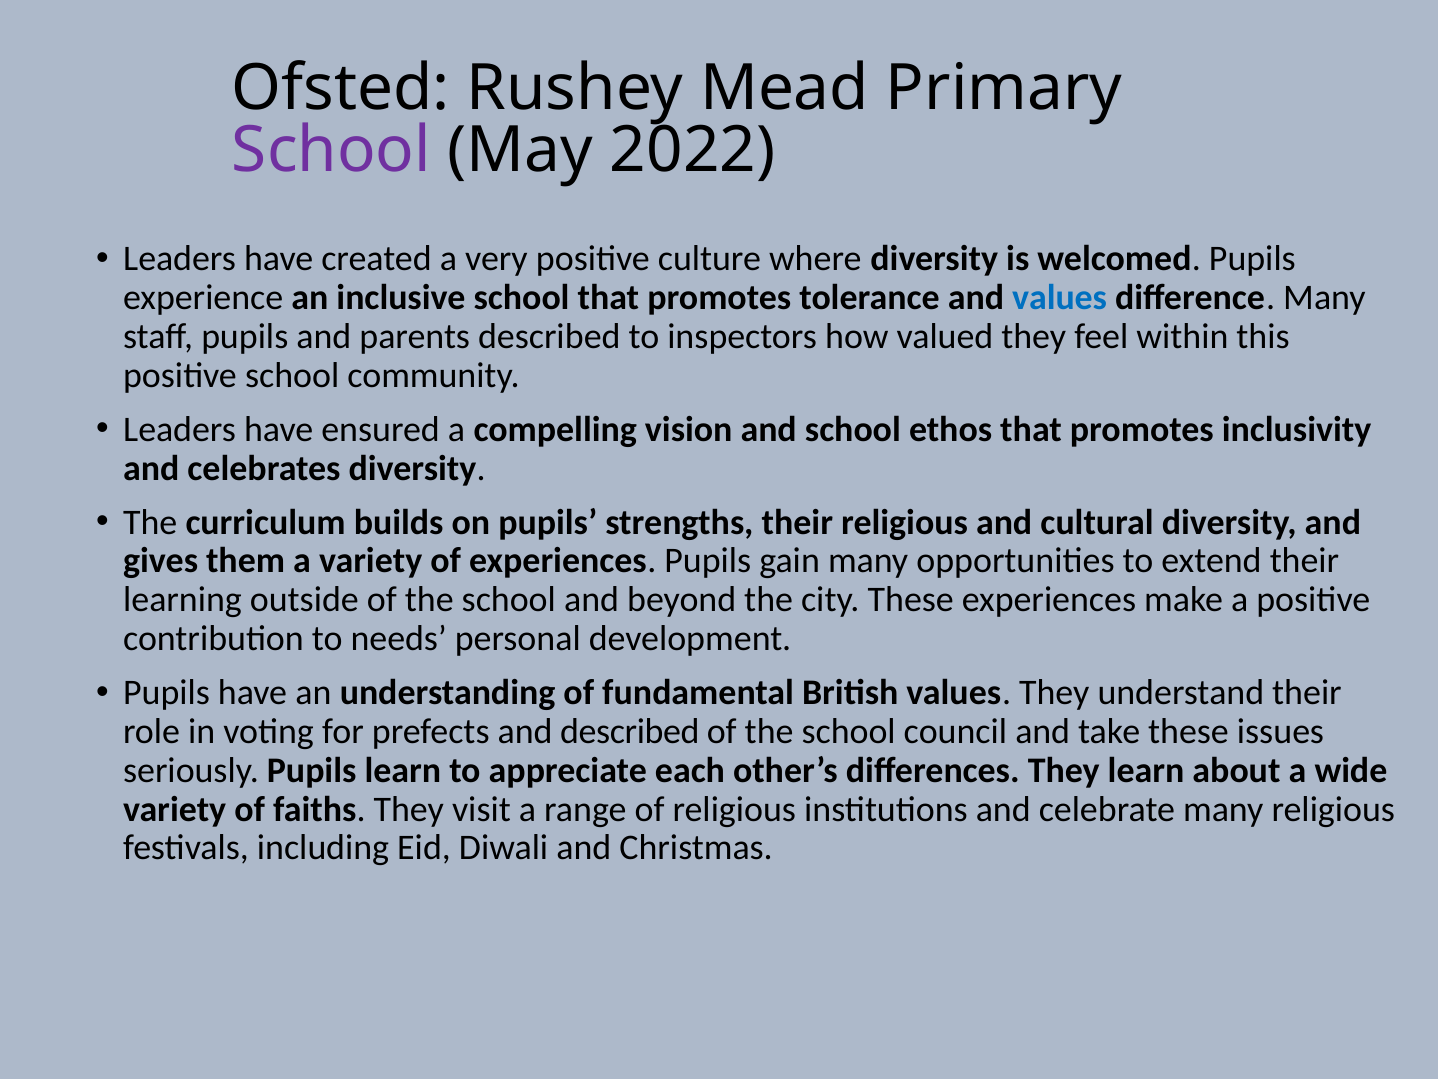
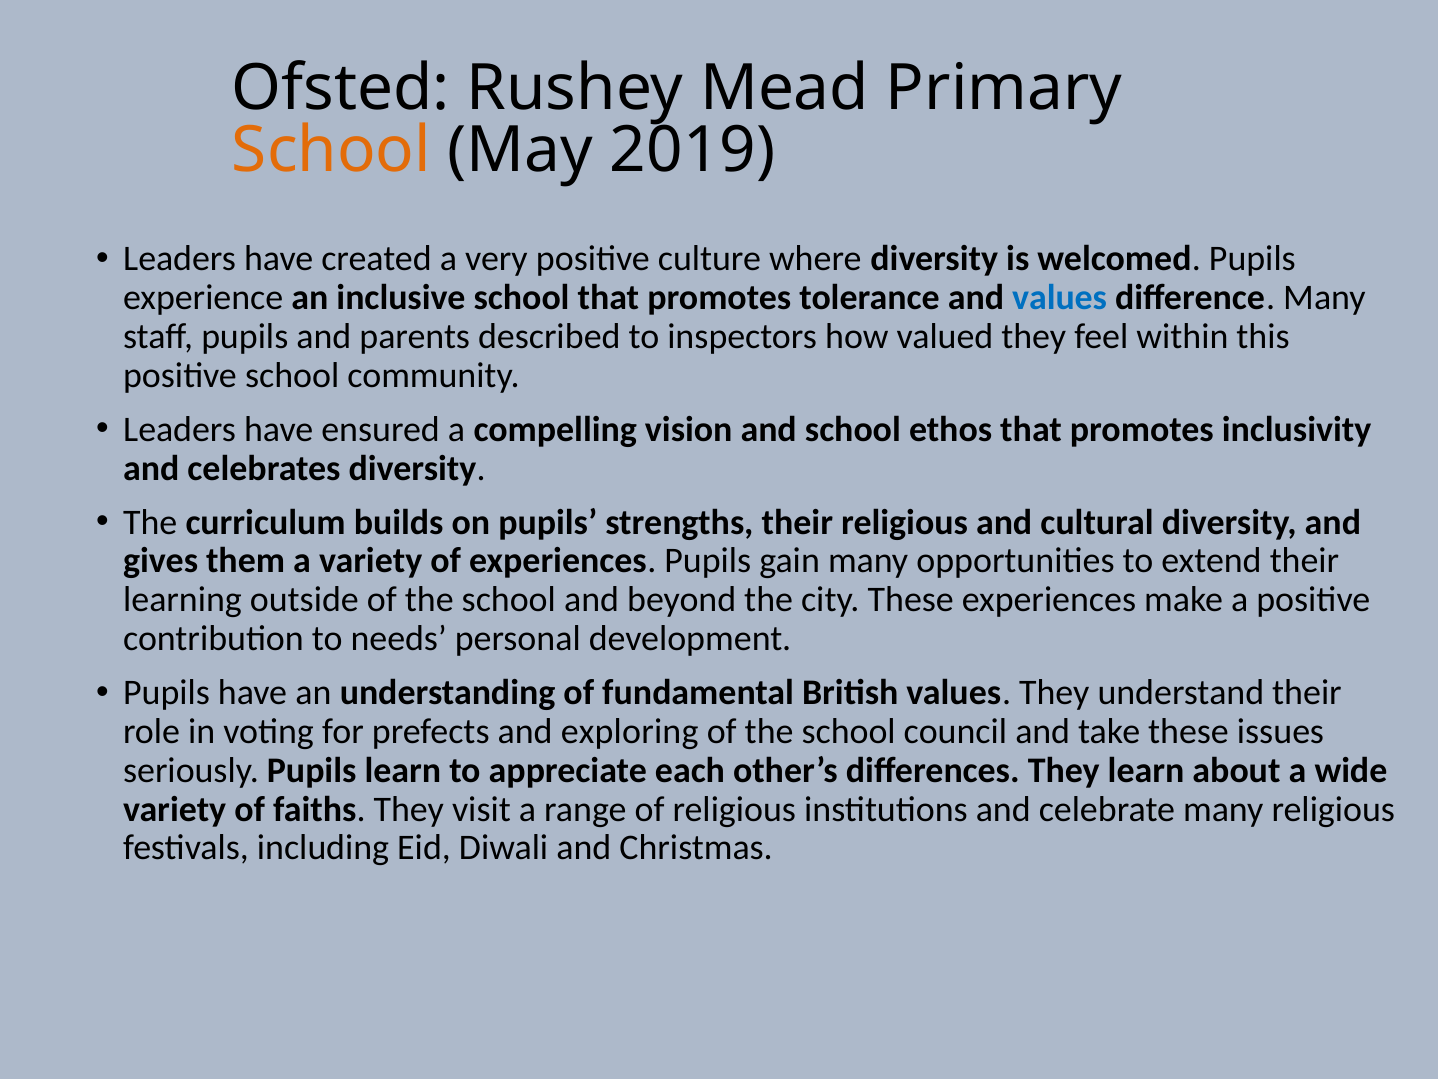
School at (331, 150) colour: purple -> orange
2022: 2022 -> 2019
and described: described -> exploring
